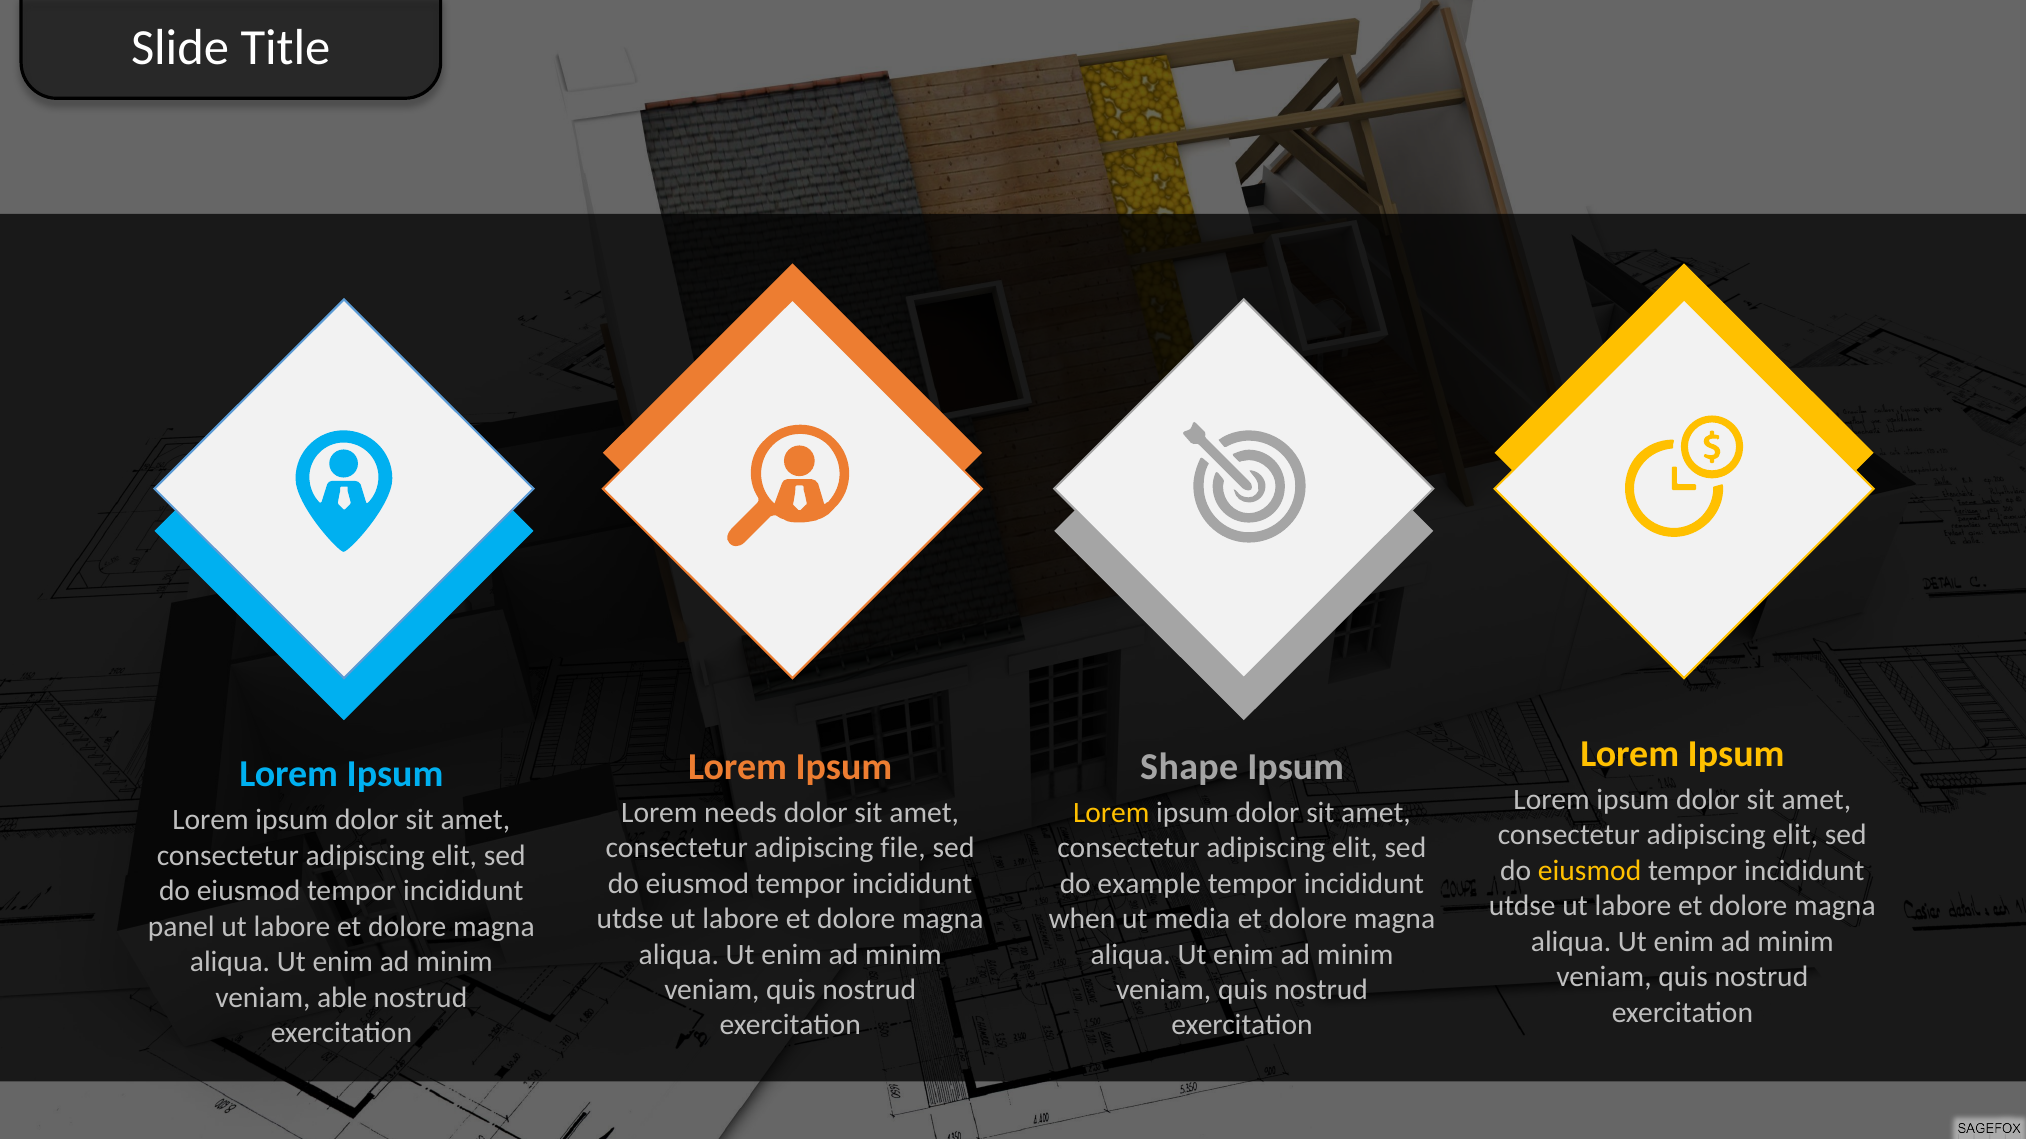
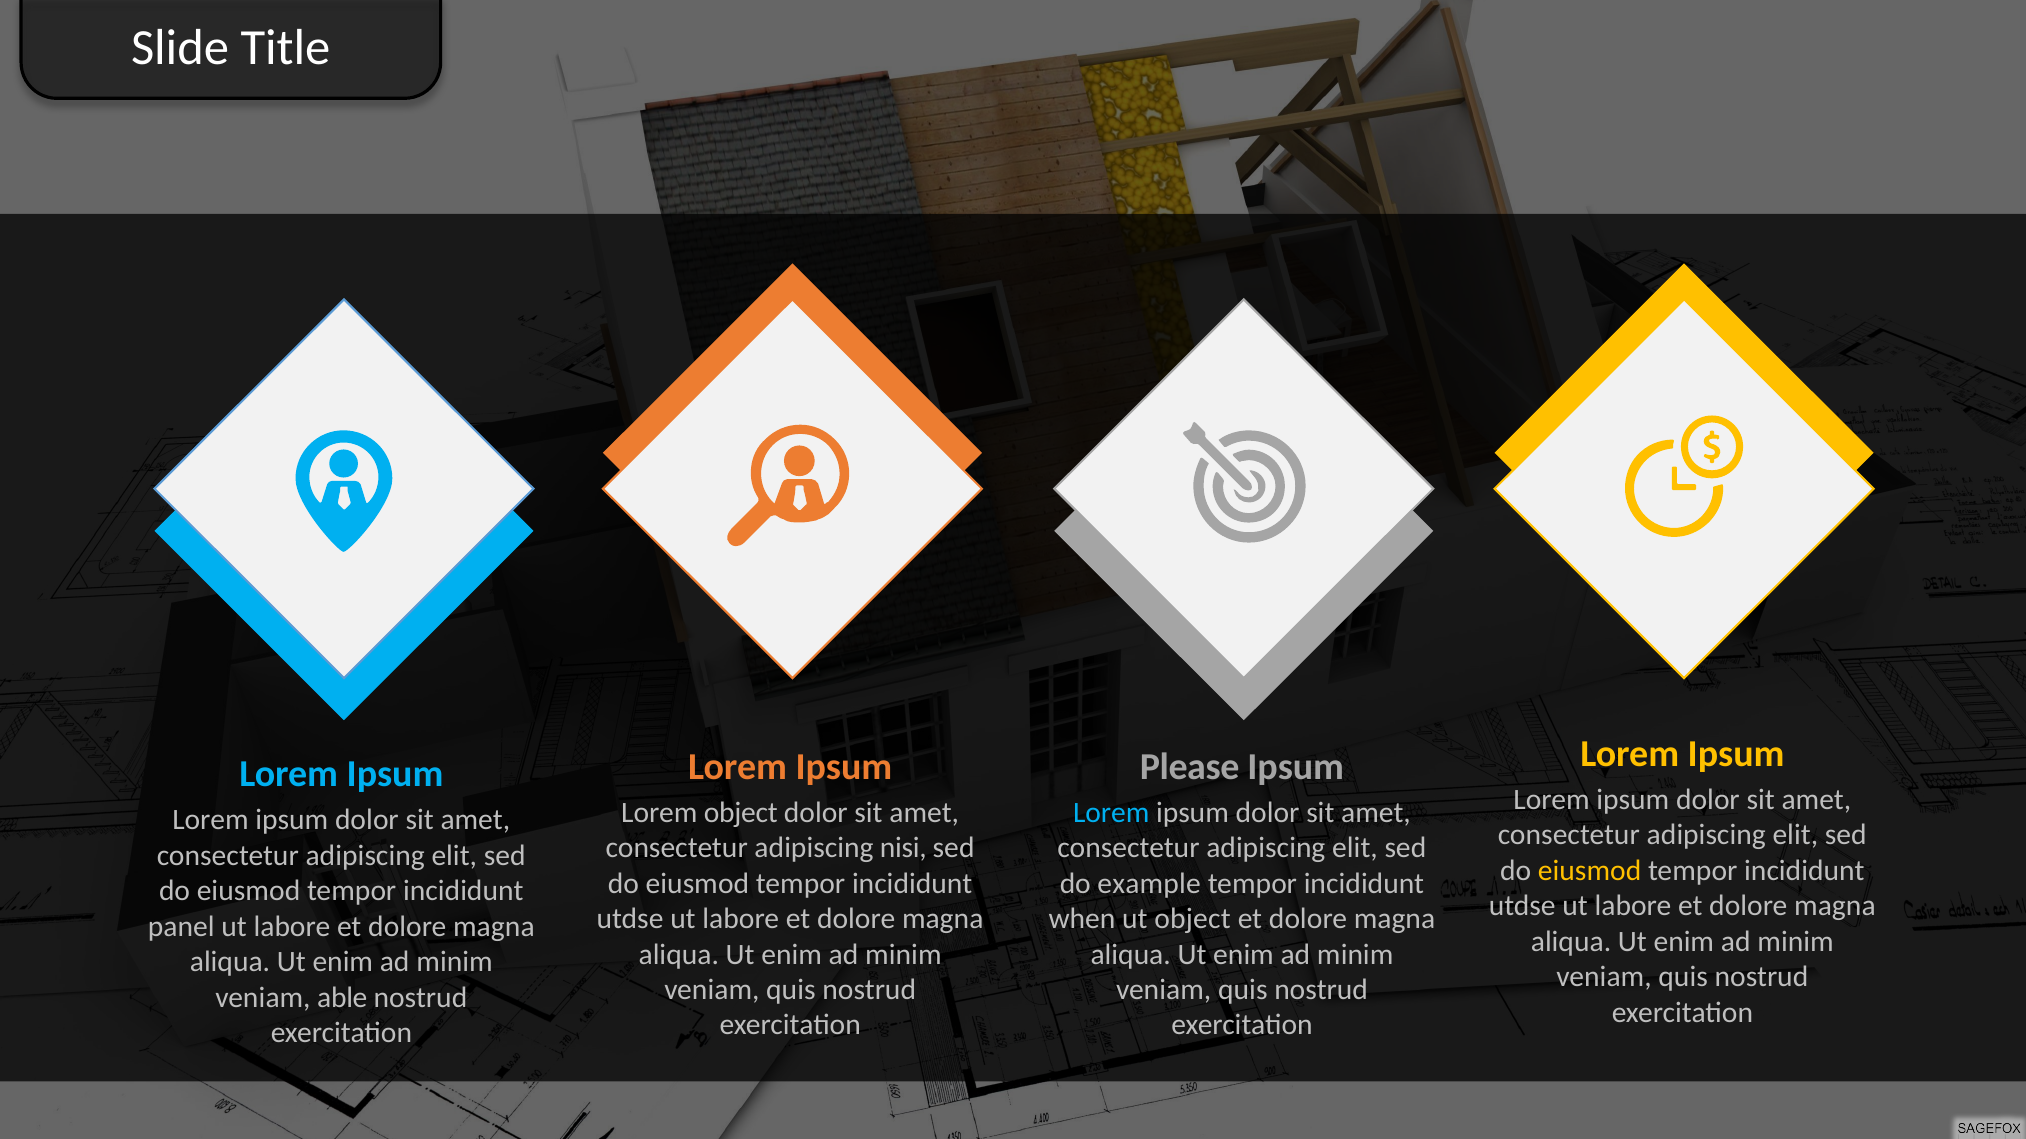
Shape: Shape -> Please
Lorem needs: needs -> object
Lorem at (1111, 813) colour: yellow -> light blue
file: file -> nisi
ut media: media -> object
